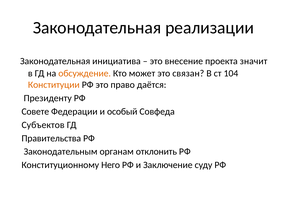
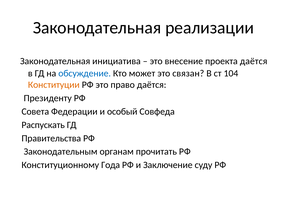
проекта значит: значит -> даётся
обсуждение colour: orange -> blue
Совете: Совете -> Совета
Субъектов: Субъектов -> Распускать
отклонить: отклонить -> прочитать
Него: Него -> Года
